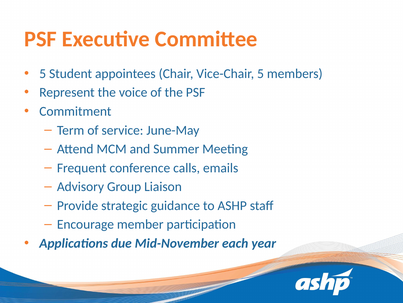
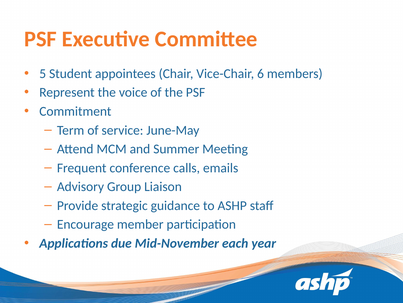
Vice-Chair 5: 5 -> 6
